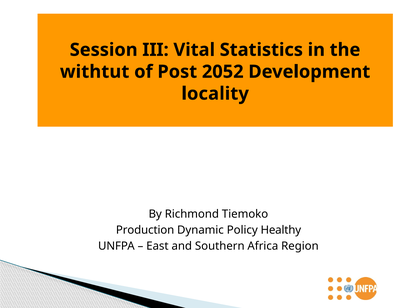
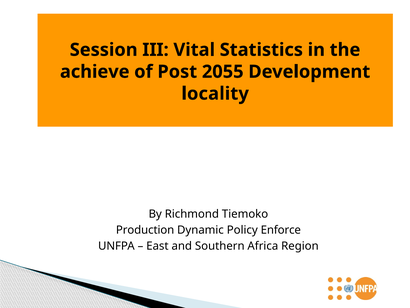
withtut: withtut -> achieve
2052: 2052 -> 2055
Healthy: Healthy -> Enforce
